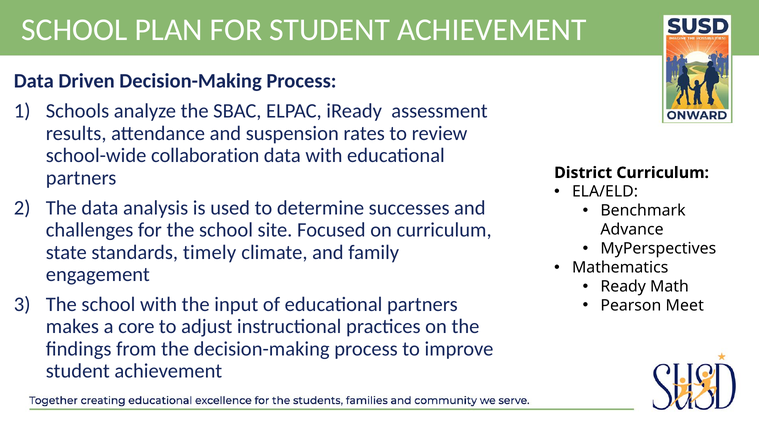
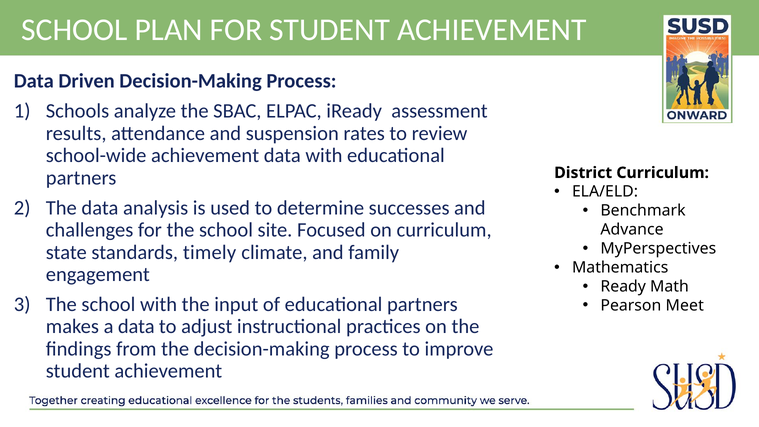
school-wide collaboration: collaboration -> achievement
a core: core -> data
